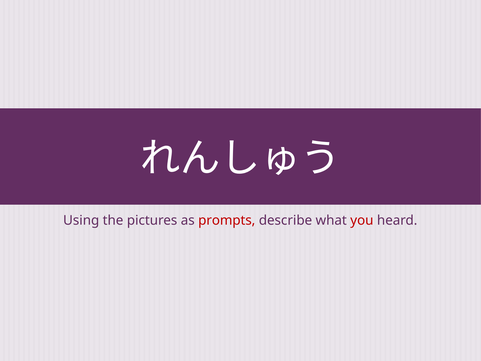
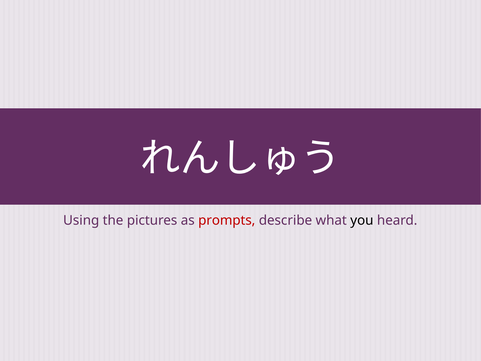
you colour: red -> black
